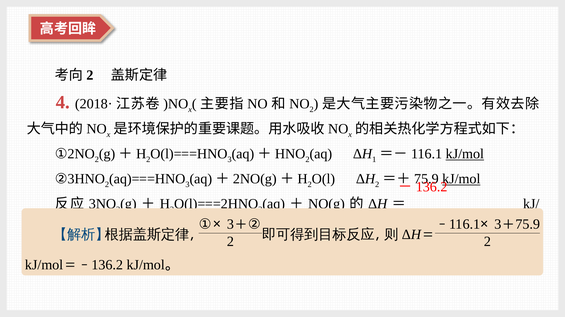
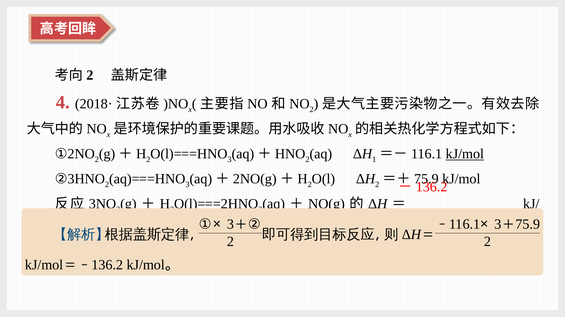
kJ/mol at (461, 179) underline: present -> none
